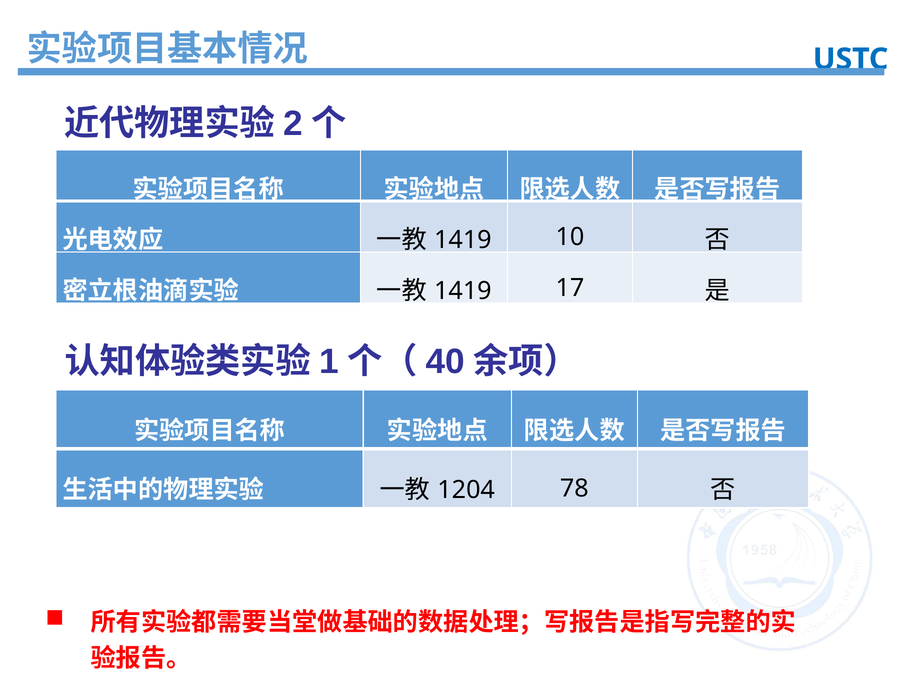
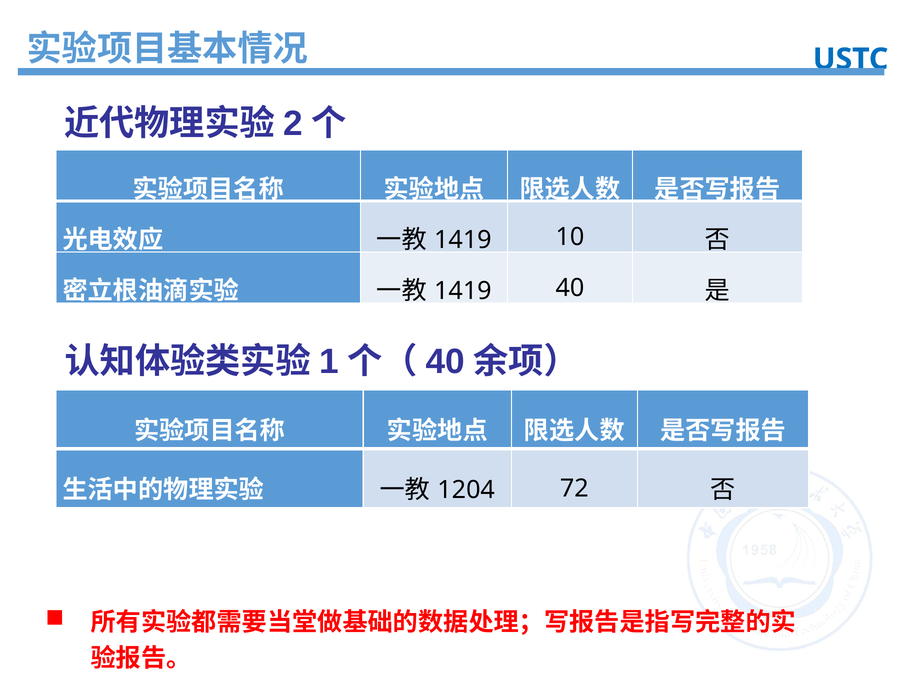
17 at (570, 288): 17 -> 40
78: 78 -> 72
